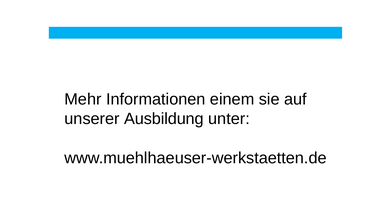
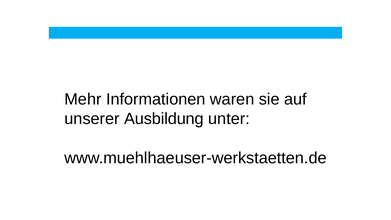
einem: einem -> waren
